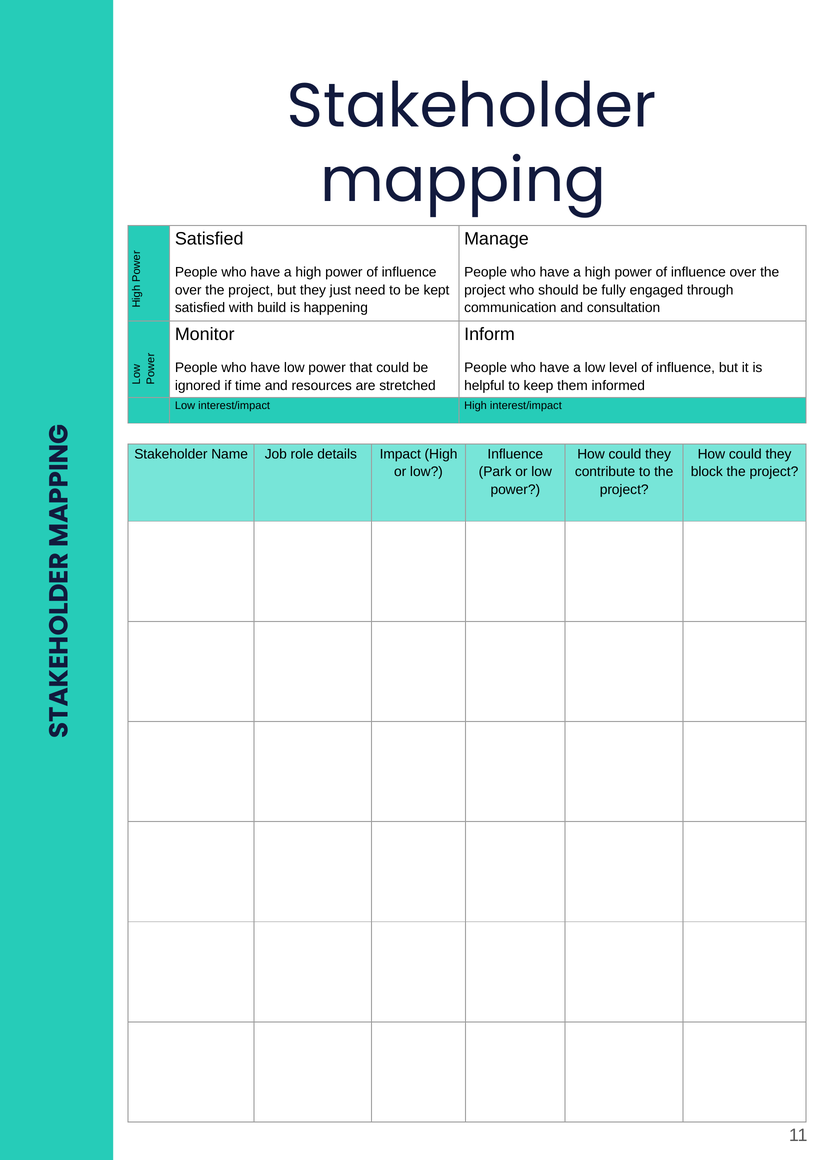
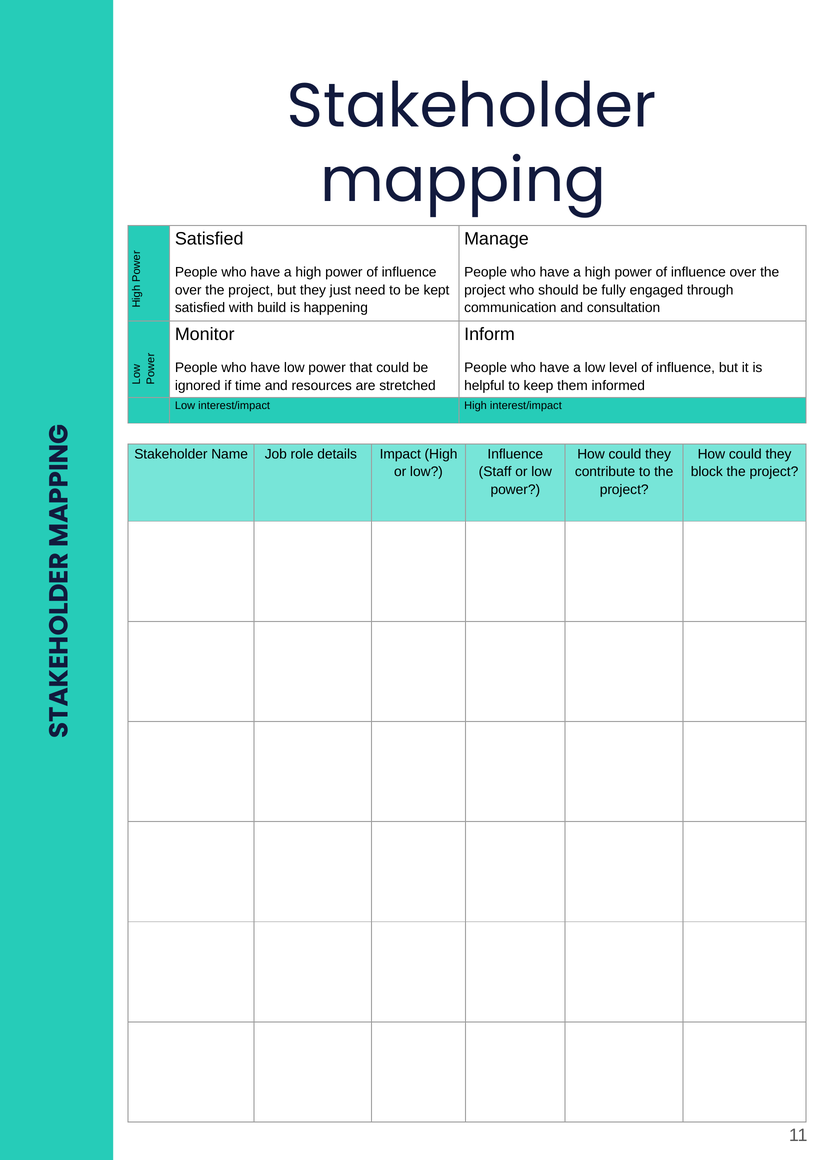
Park: Park -> Staff
